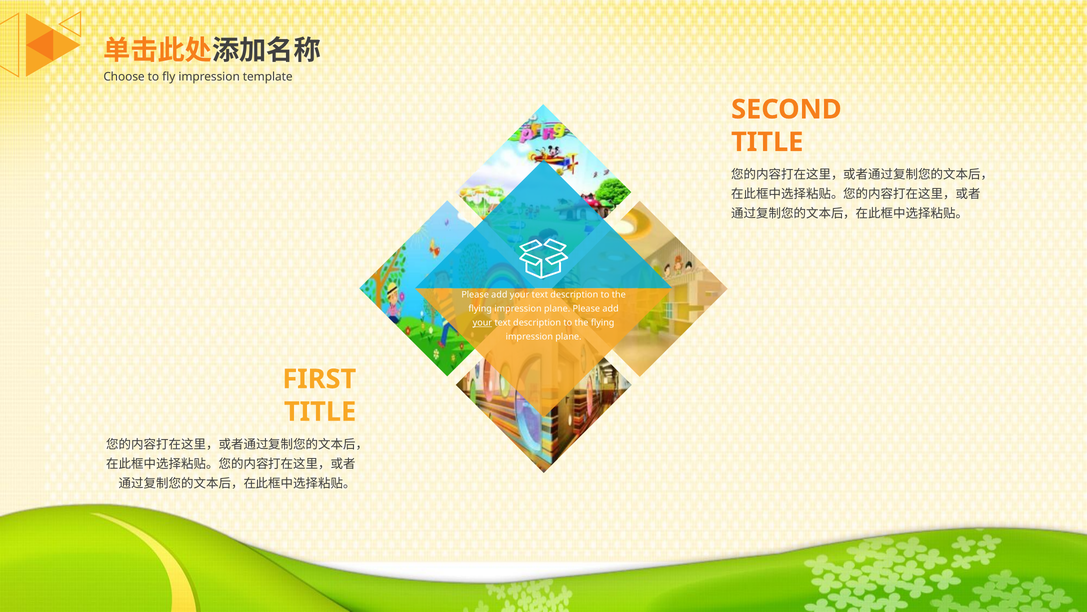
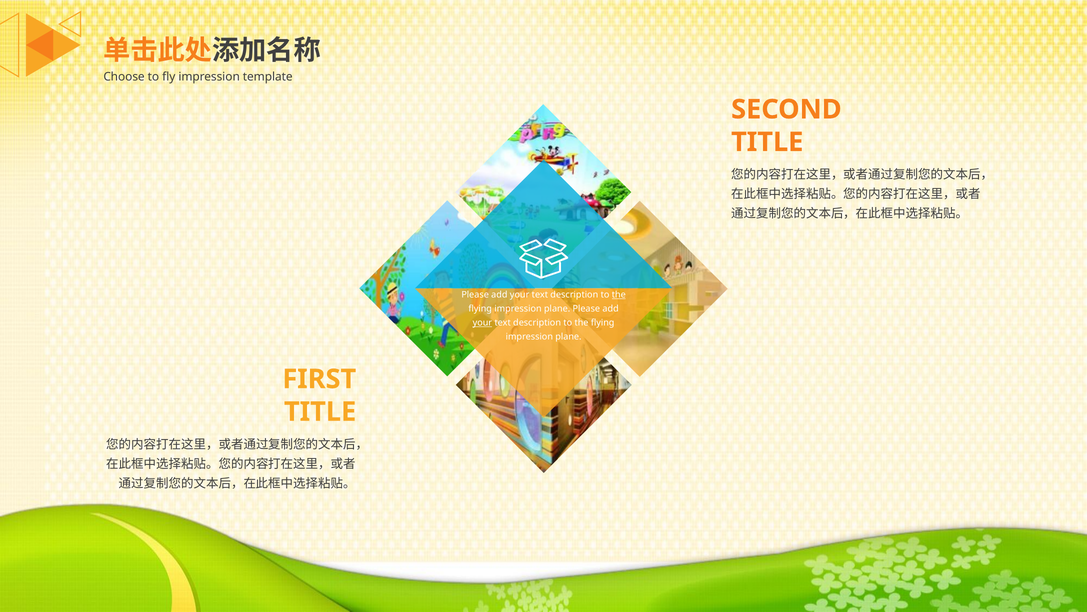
the at (619, 294) underline: none -> present
